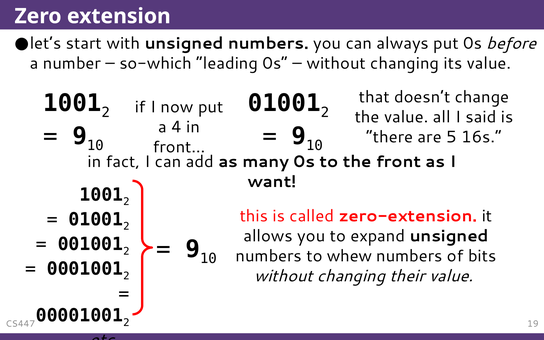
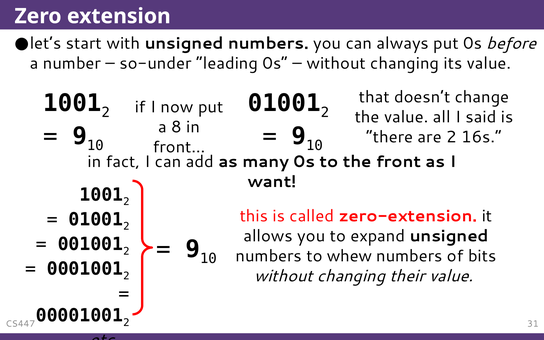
so-which: so-which -> so-under
4: 4 -> 8
are 5: 5 -> 2
19: 19 -> 31
